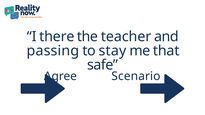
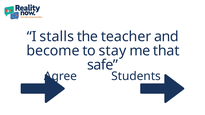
there: there -> stalls
passing: passing -> become
Scenario: Scenario -> Students
